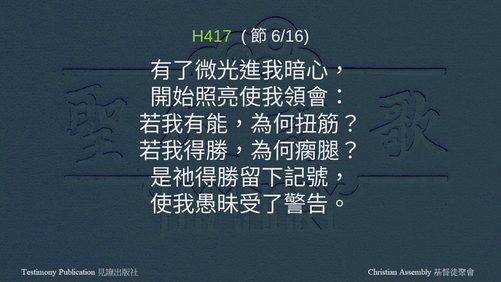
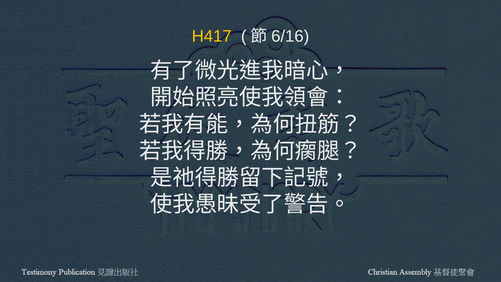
H417 colour: light green -> yellow
